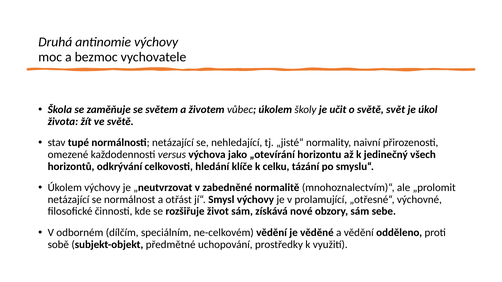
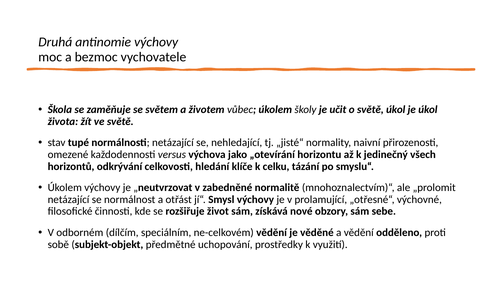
světě svět: svět -> úkol
